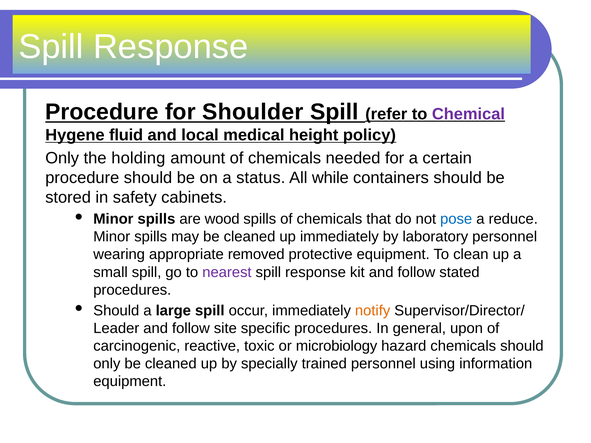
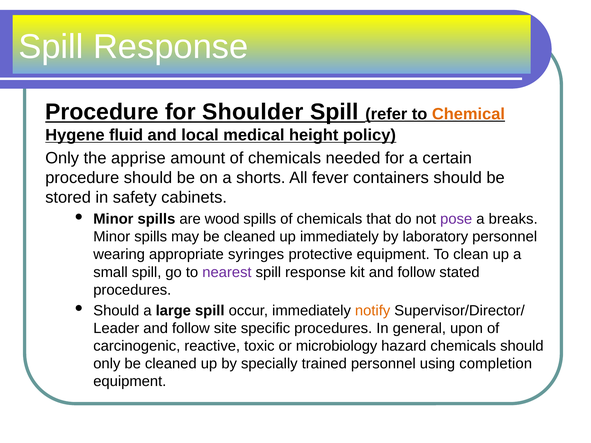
Chemical colour: purple -> orange
holding: holding -> apprise
status: status -> shorts
while: while -> fever
pose colour: blue -> purple
reduce: reduce -> breaks
removed: removed -> syringes
information: information -> completion
